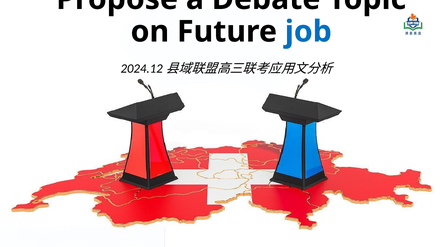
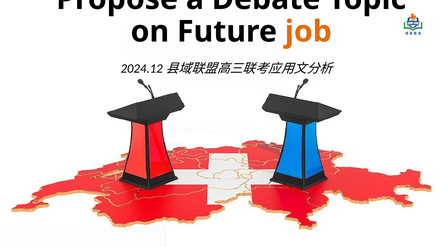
job colour: blue -> orange
